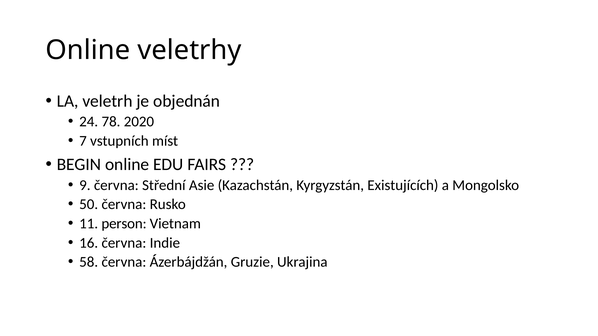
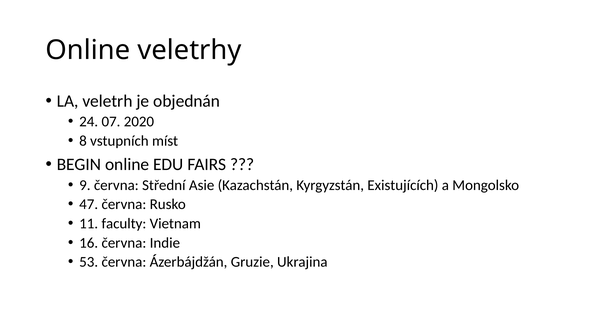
78: 78 -> 07
7: 7 -> 8
50: 50 -> 47
person: person -> faculty
58: 58 -> 53
